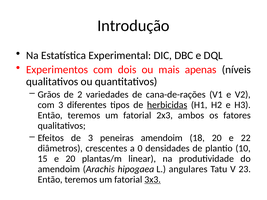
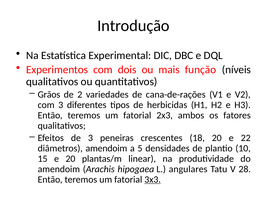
apenas: apenas -> função
herbicidas underline: present -> none
peneiras amendoim: amendoim -> crescentes
diâmetros crescentes: crescentes -> amendoim
0: 0 -> 5
23: 23 -> 28
